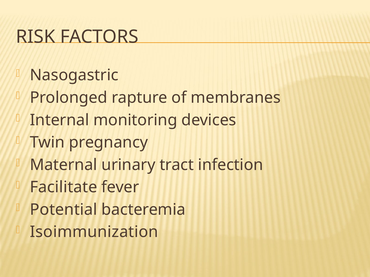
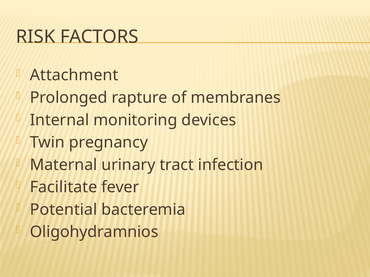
Nasogastric: Nasogastric -> Attachment
Isoimmunization: Isoimmunization -> Oligohydramnios
